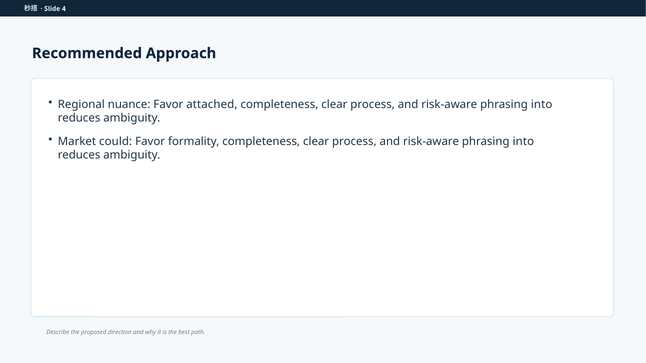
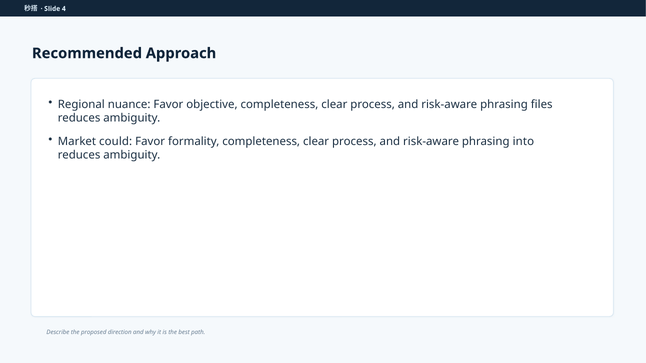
attached: attached -> objective
into at (542, 105): into -> files
